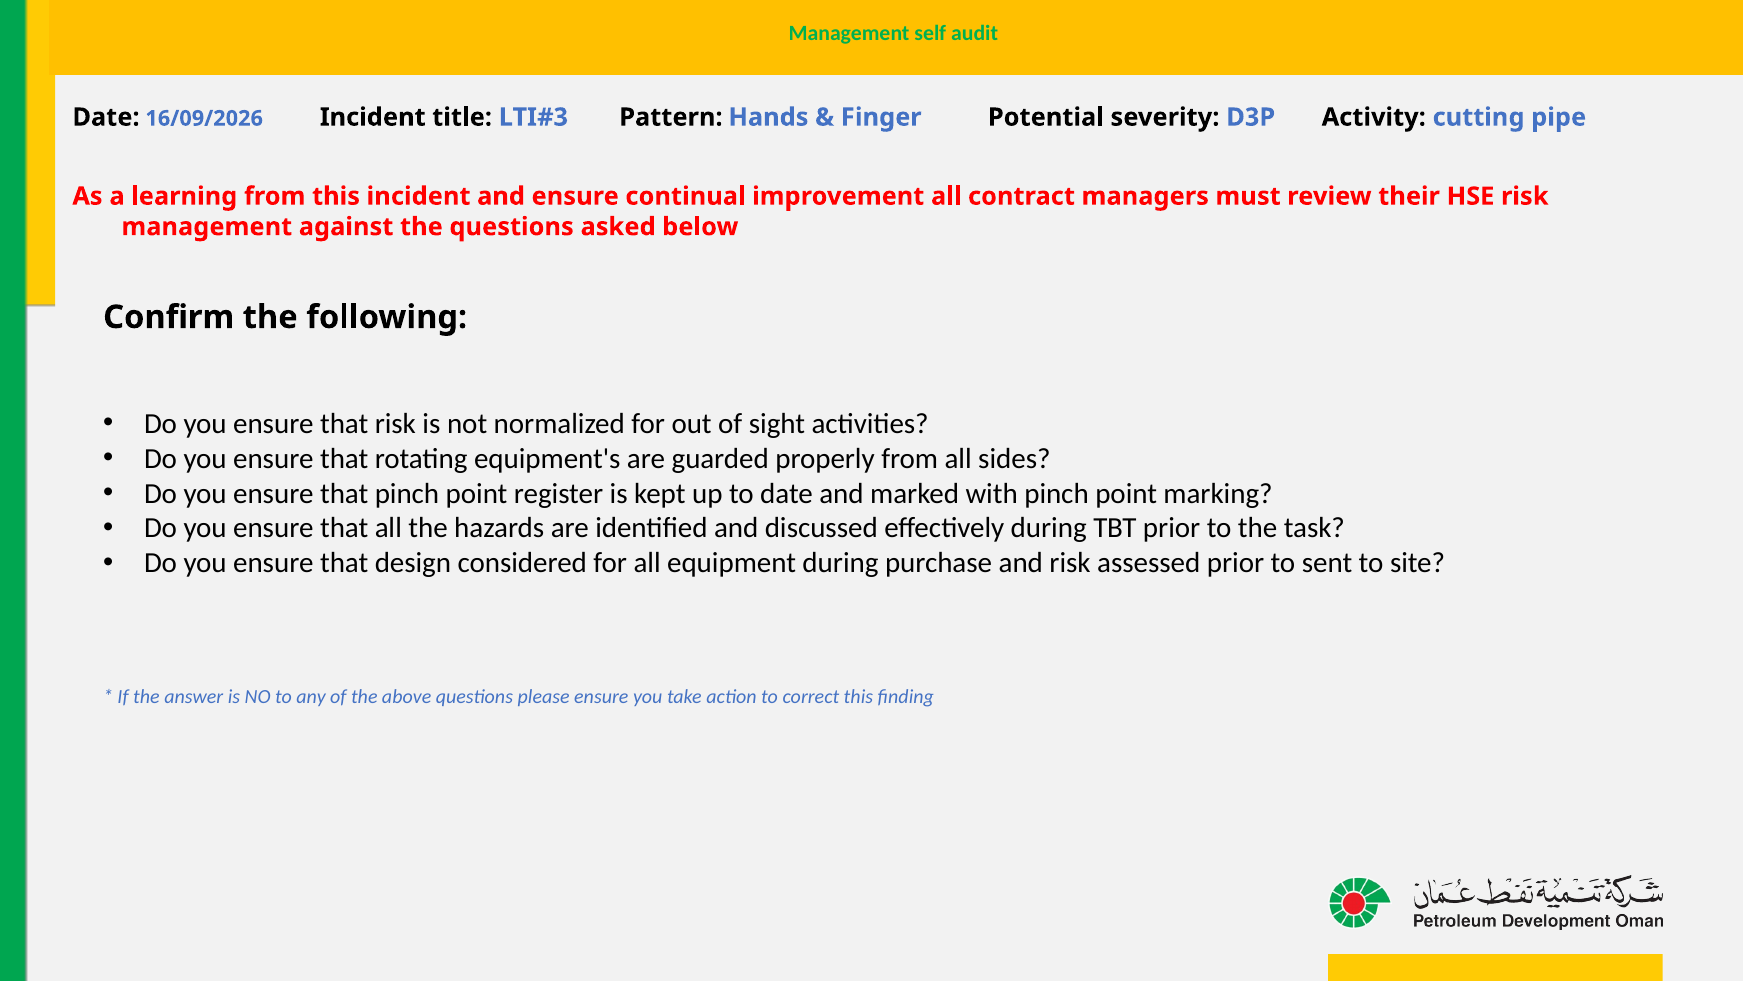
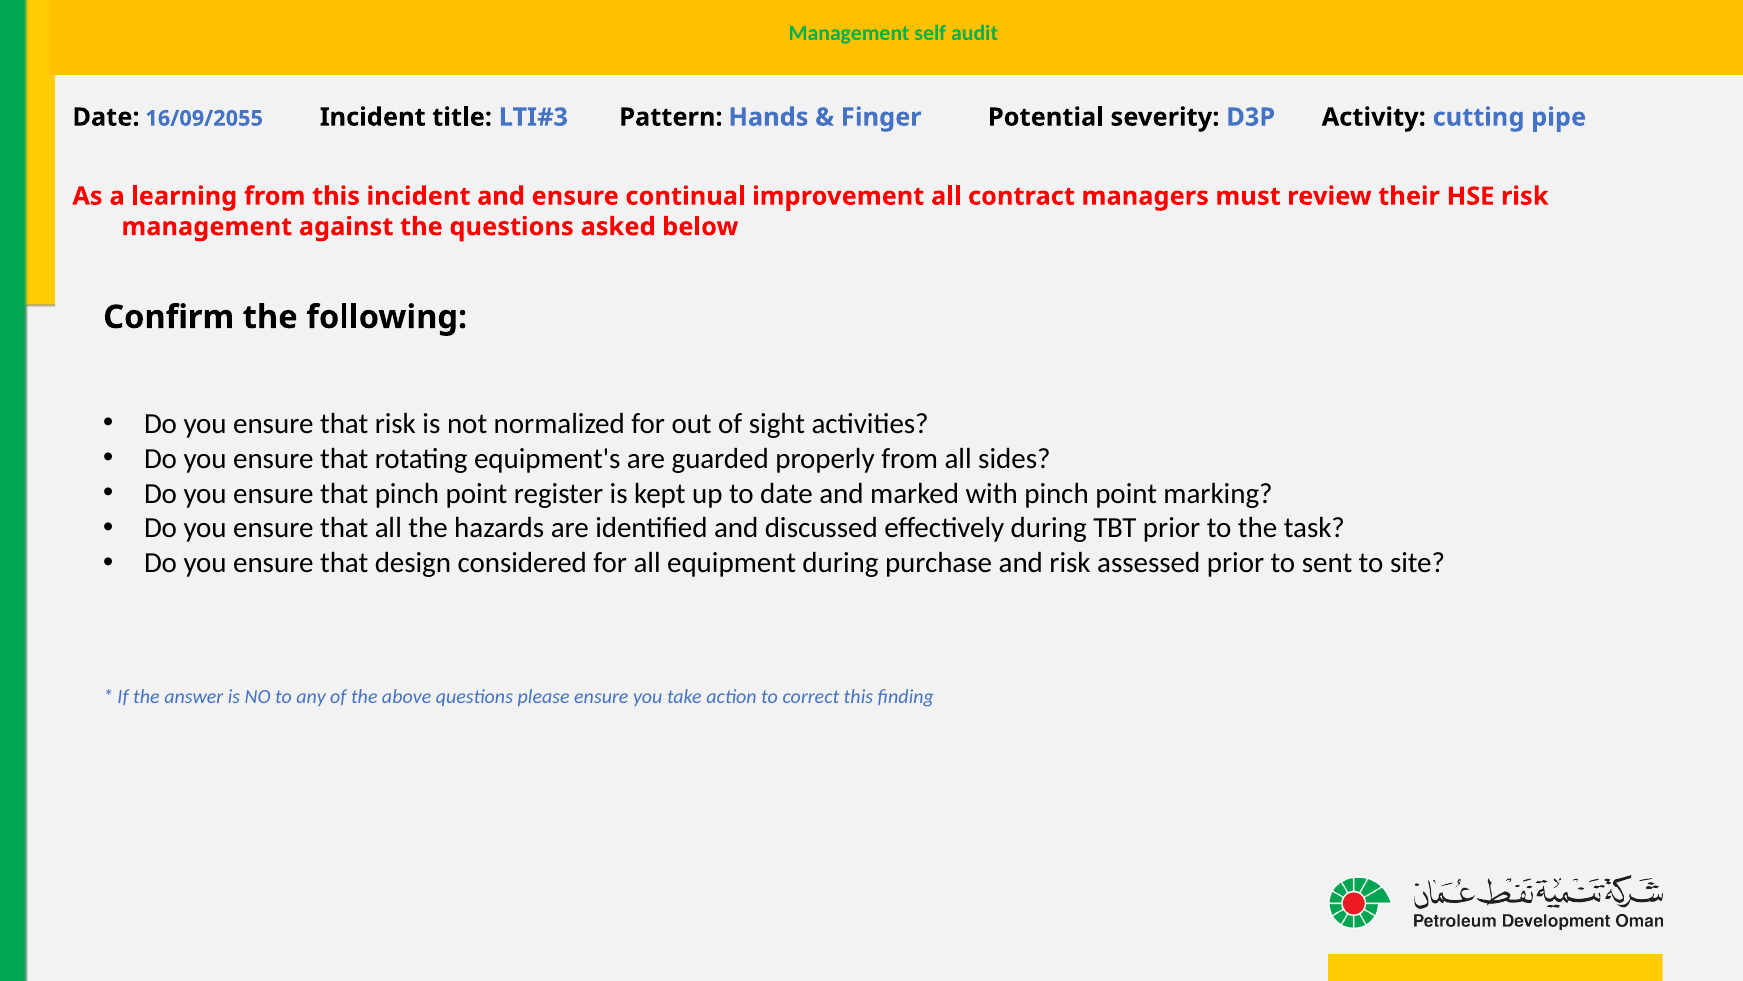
16/09/2026: 16/09/2026 -> 16/09/2055
